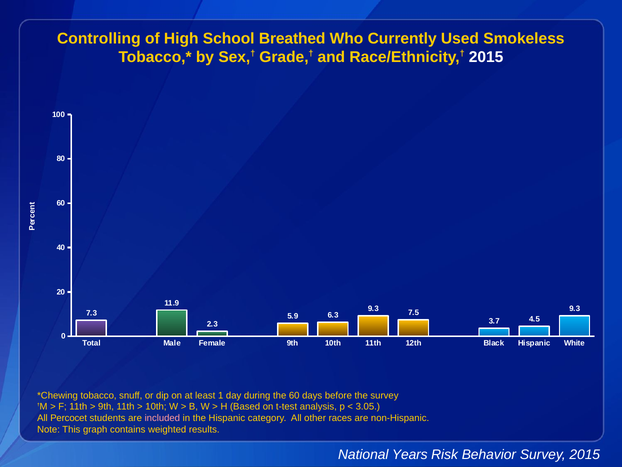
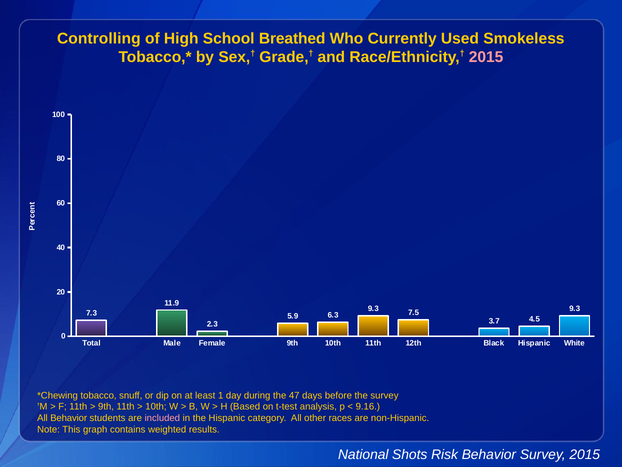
2015 at (486, 57) colour: white -> pink
the 60: 60 -> 47
3.05: 3.05 -> 9.16
All Percocet: Percocet -> Behavior
Years: Years -> Shots
